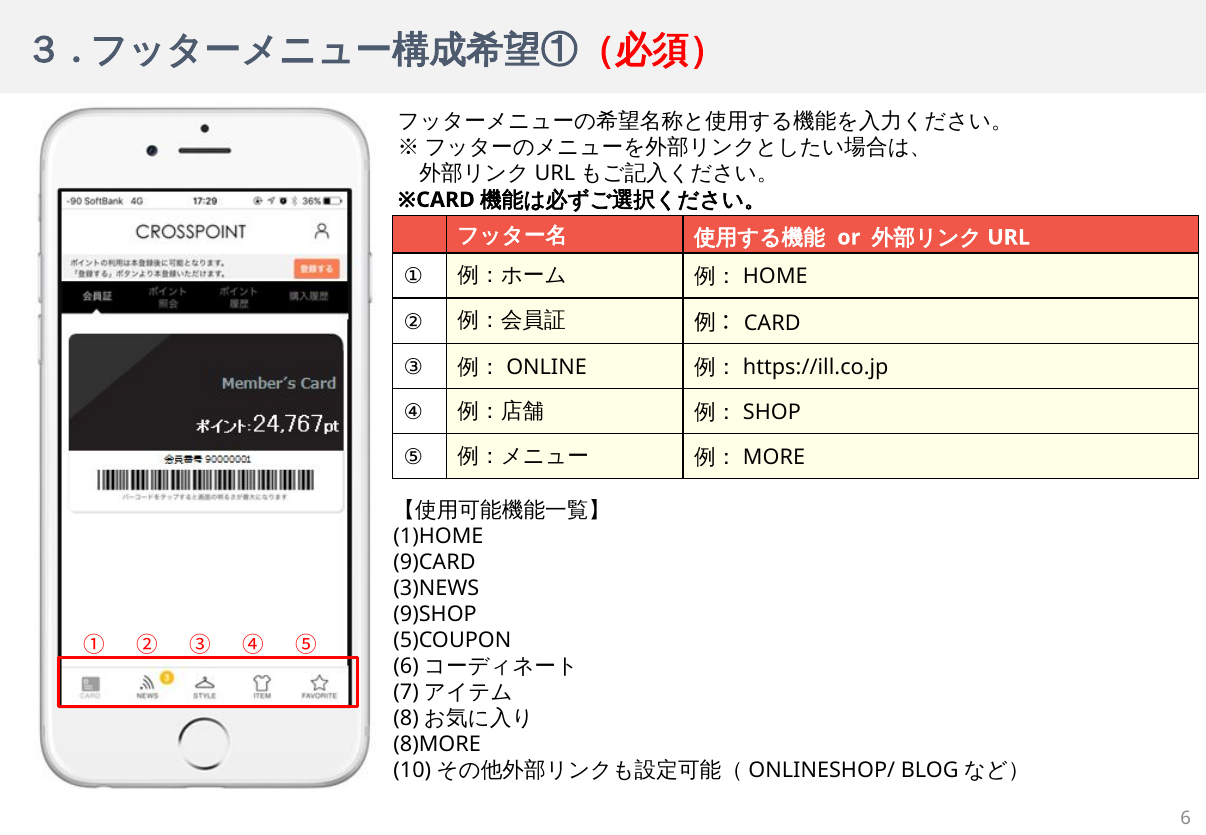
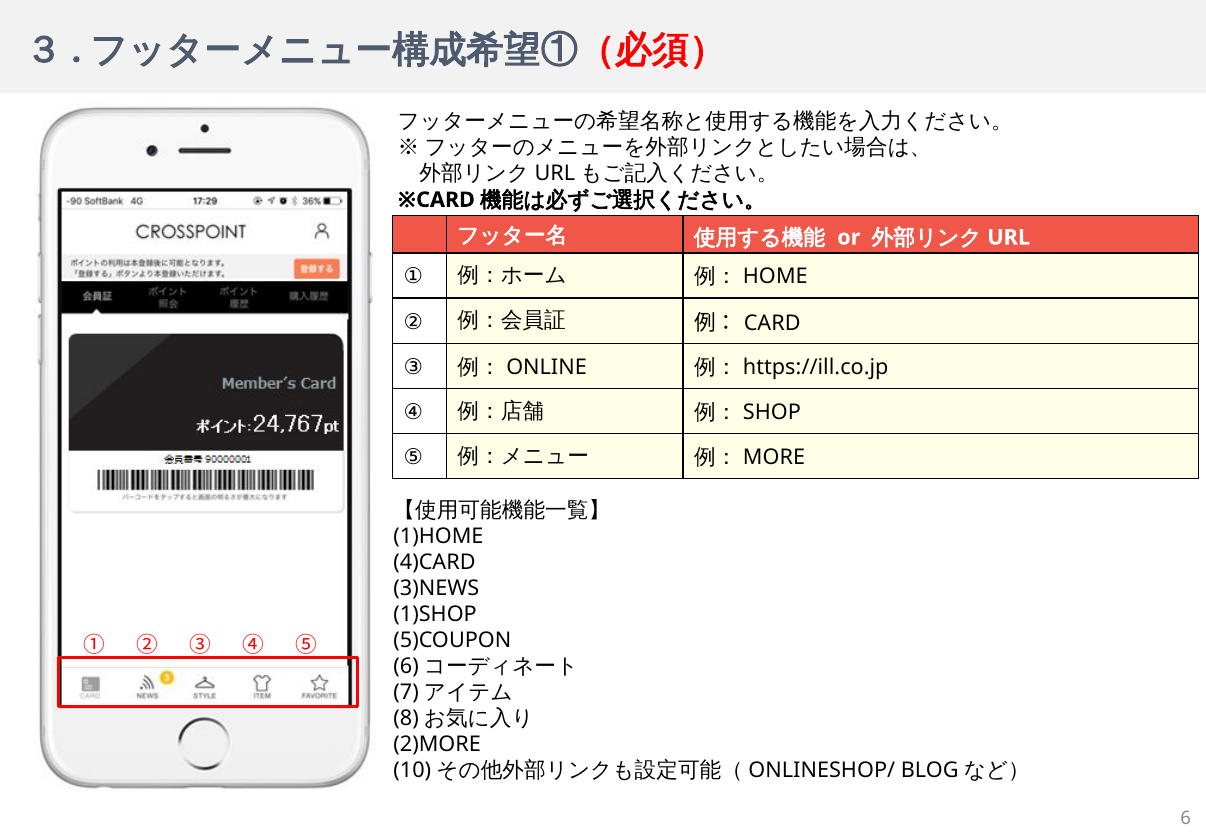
9)CARD: 9)CARD -> 4)CARD
9)SHOP: 9)SHOP -> 1)SHOP
8)MORE: 8)MORE -> 2)MORE
